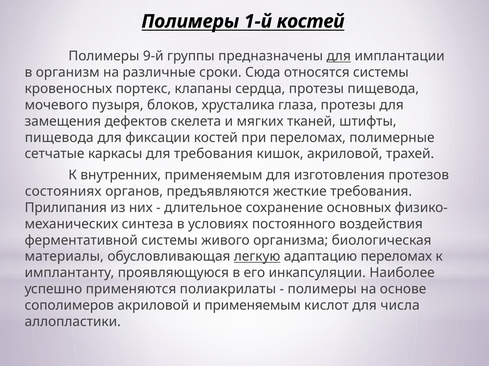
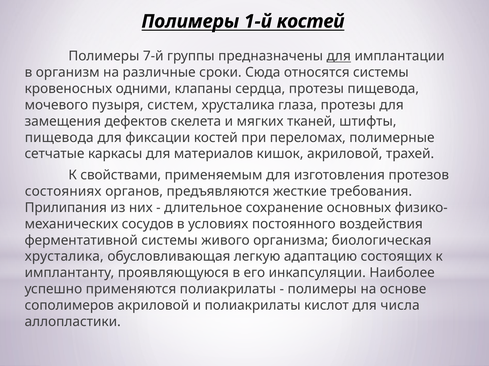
9-й: 9-й -> 7-й
портекс: портекс -> одними
блоков: блоков -> систем
для требования: требования -> материалов
внутренних: внутренних -> свойствами
синтеза: синтеза -> сосудов
материалы at (64, 257): материалы -> хрусталика
легкую underline: present -> none
адаптацию переломах: переломах -> состоящих
и применяемым: применяемым -> полиакрилаты
